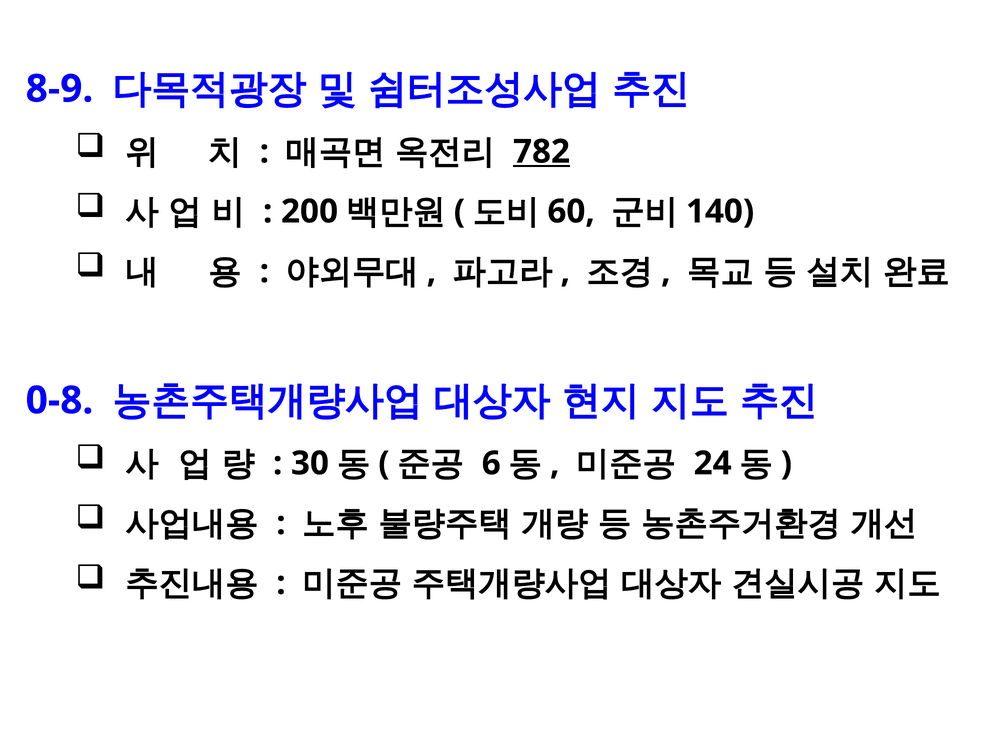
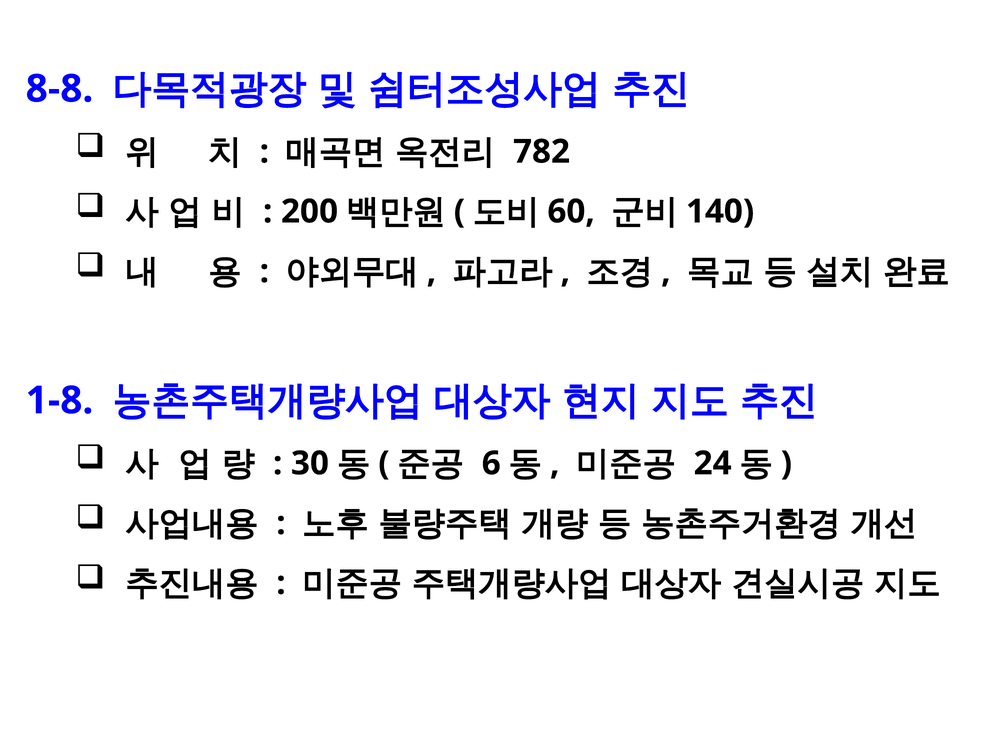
8-9: 8-9 -> 8-8
782 underline: present -> none
0-8: 0-8 -> 1-8
